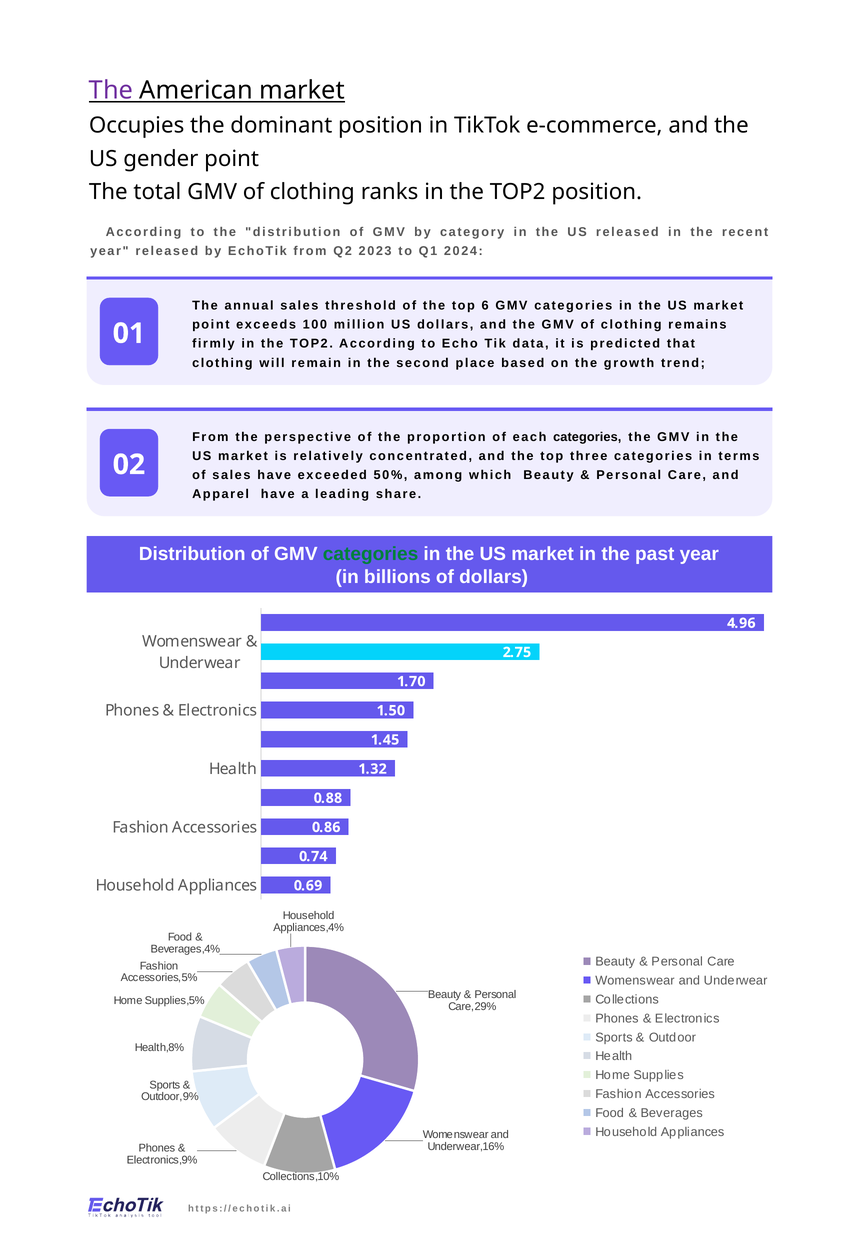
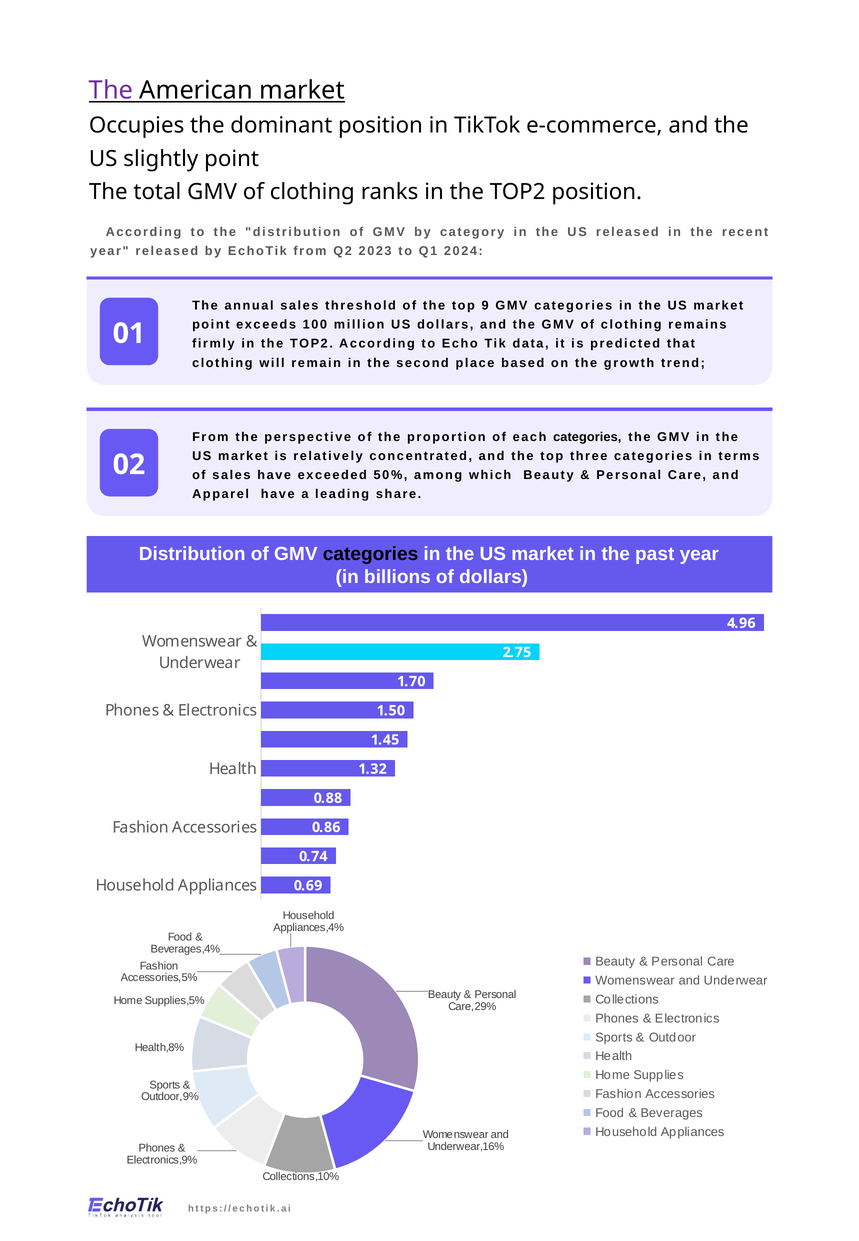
gender: gender -> slightly
6: 6 -> 9
categories at (371, 554) colour: green -> black
